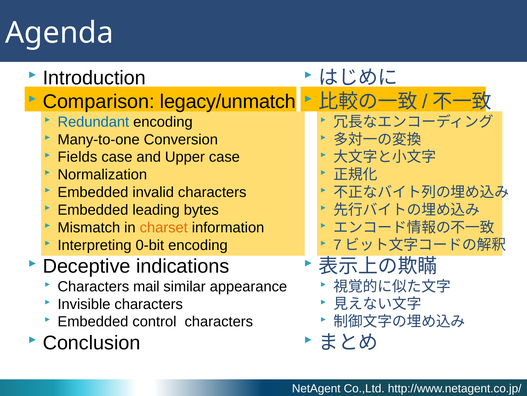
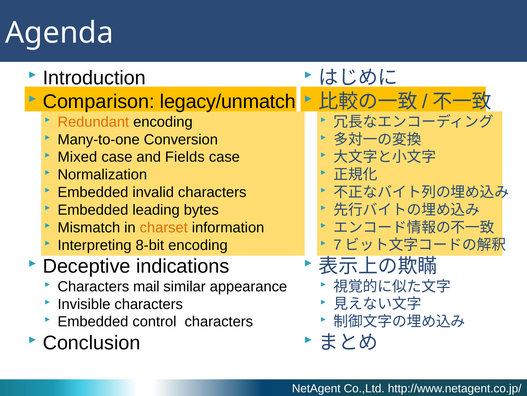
Redundant colour: blue -> orange
Fields: Fields -> Mixed
Upper: Upper -> Fields
0-bit: 0-bit -> 8-bit
